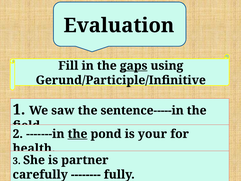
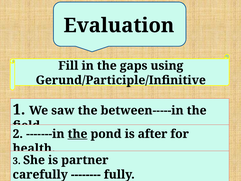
gaps underline: present -> none
sentence-----in: sentence-----in -> between-----in
your: your -> after
